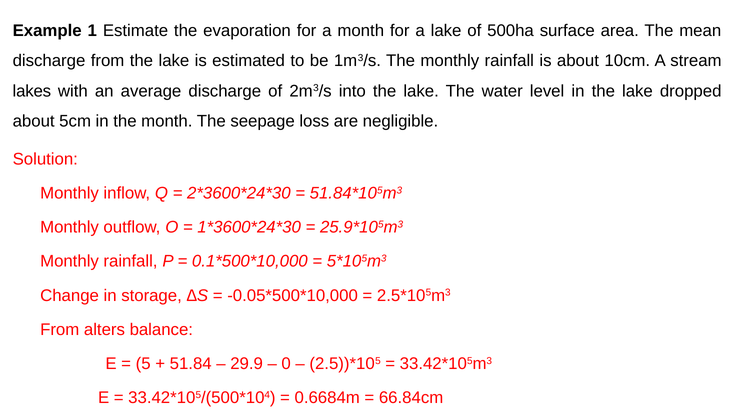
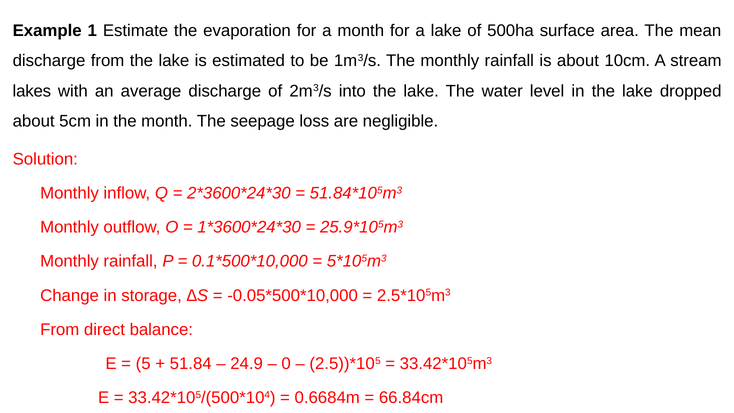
alters: alters -> direct
29.9: 29.9 -> 24.9
